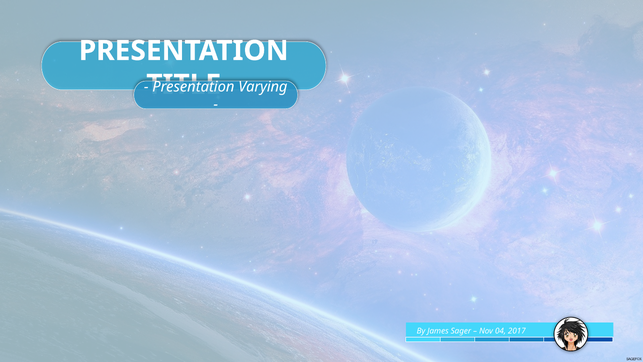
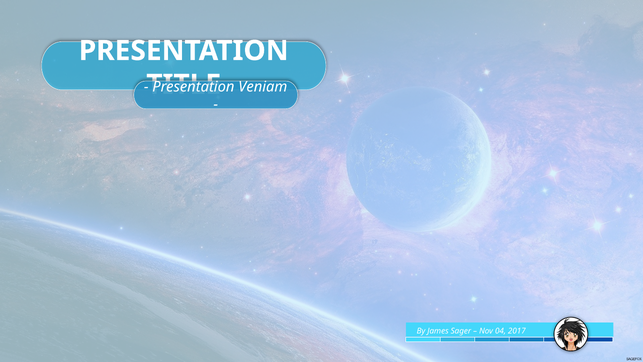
Varying: Varying -> Veniam
